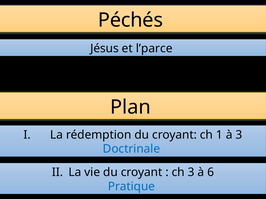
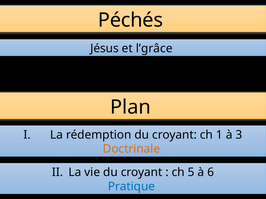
l’parce: l’parce -> l’grâce
Doctrinale colour: blue -> orange
ch 3: 3 -> 5
